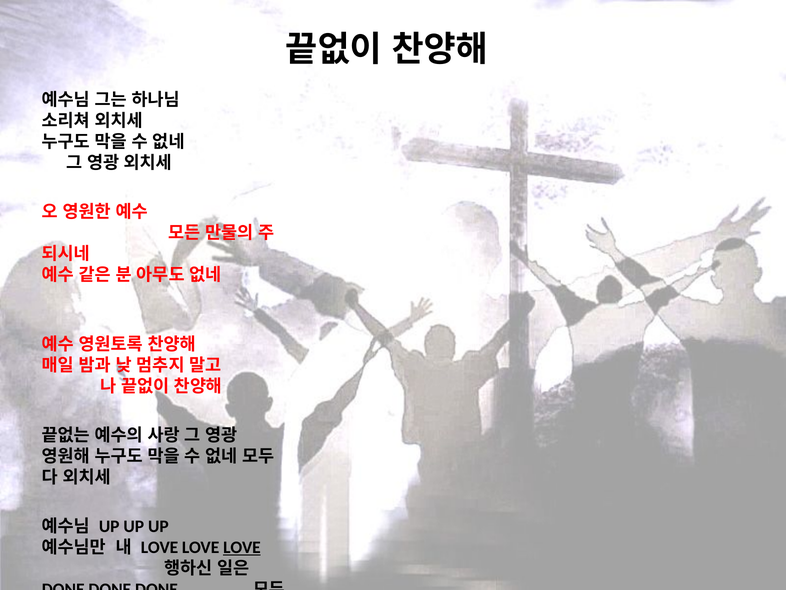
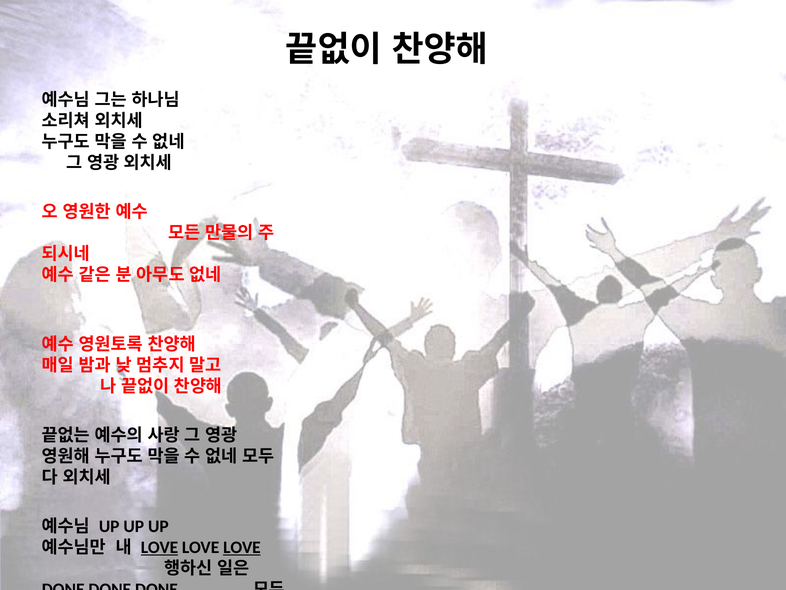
LOVE at (159, 547) underline: none -> present
